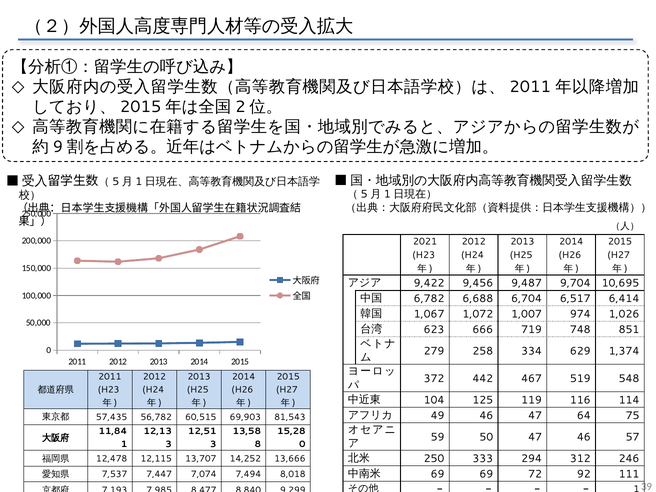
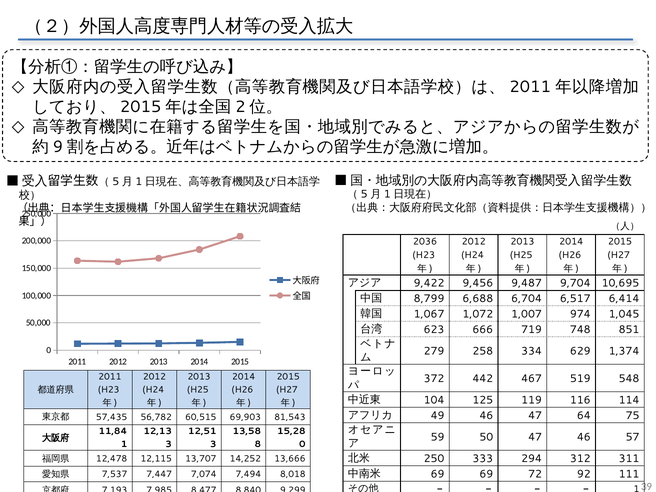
2021: 2021 -> 2036
6,782: 6,782 -> 8,799
1,026: 1,026 -> 1,045
246: 246 -> 311
